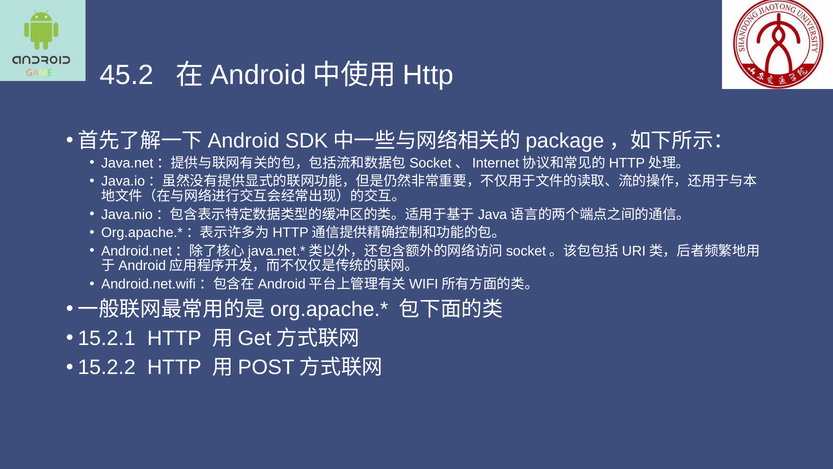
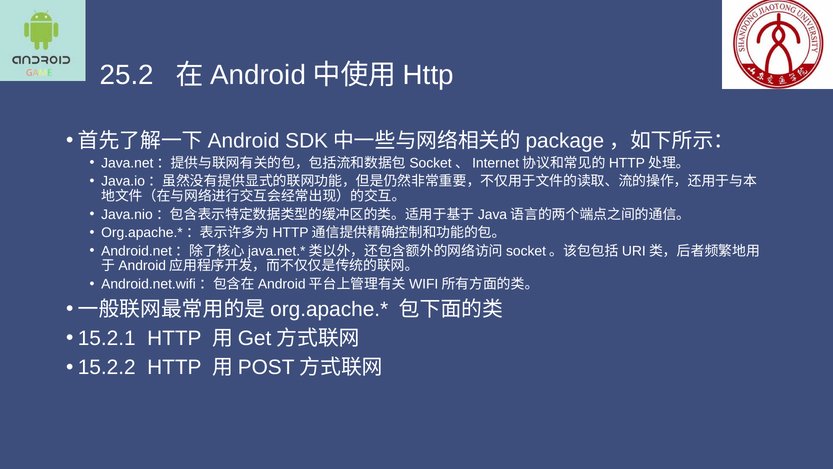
45.2: 45.2 -> 25.2
